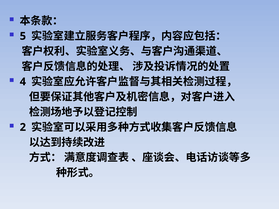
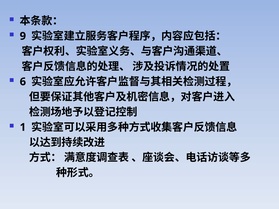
5: 5 -> 9
4: 4 -> 6
2: 2 -> 1
